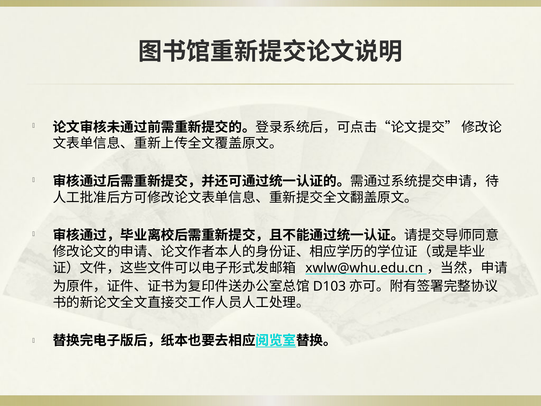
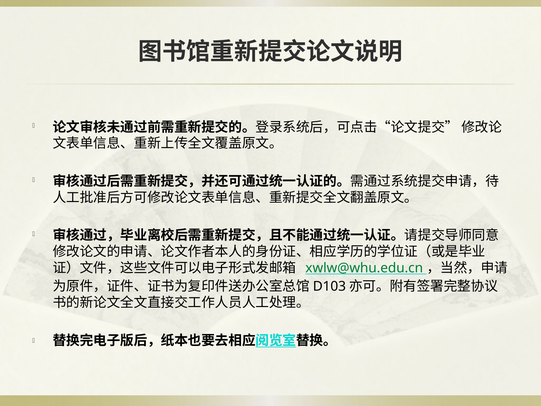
xwlw@whu.edu.cn colour: black -> green
